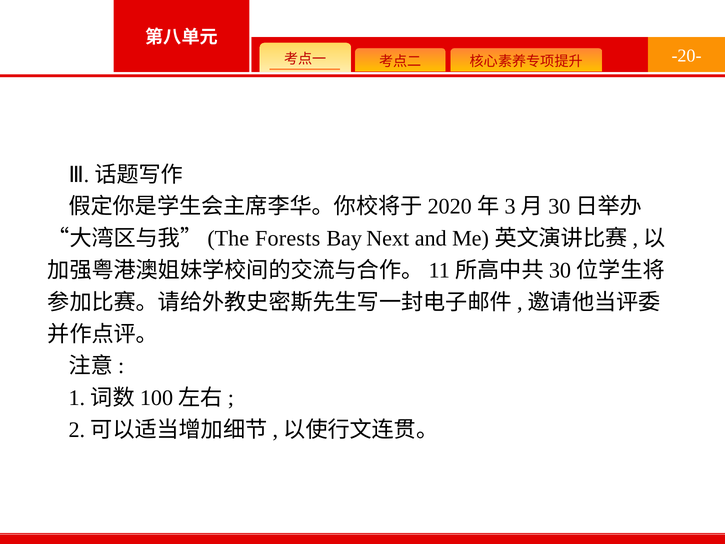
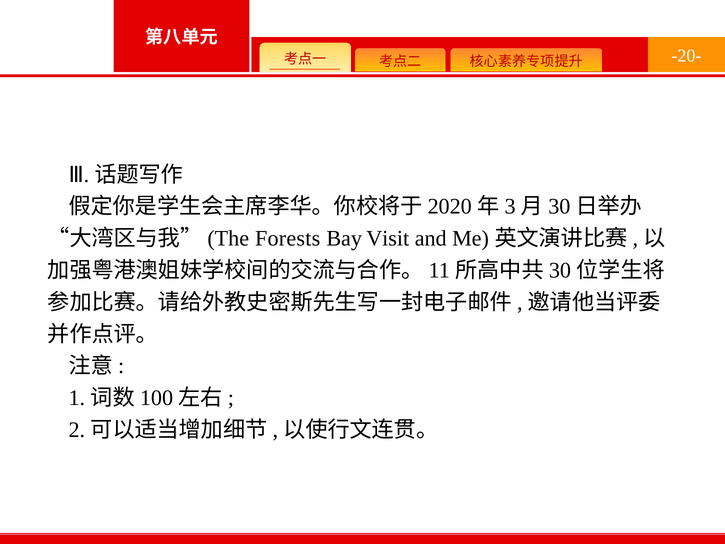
Next: Next -> Visit
